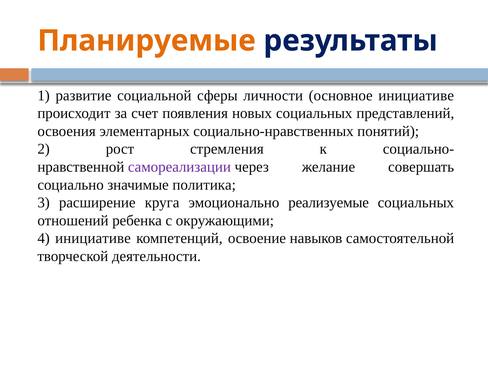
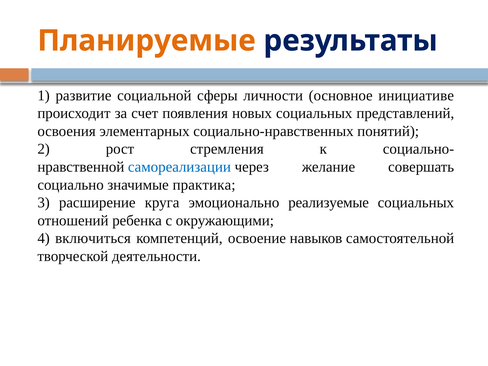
самореализации colour: purple -> blue
политика: политика -> практика
4 инициативе: инициативе -> включиться
